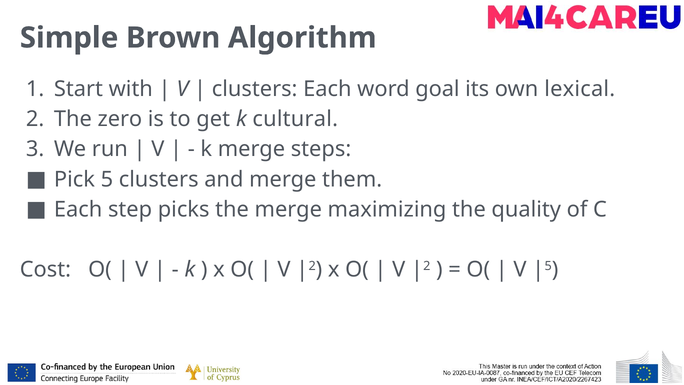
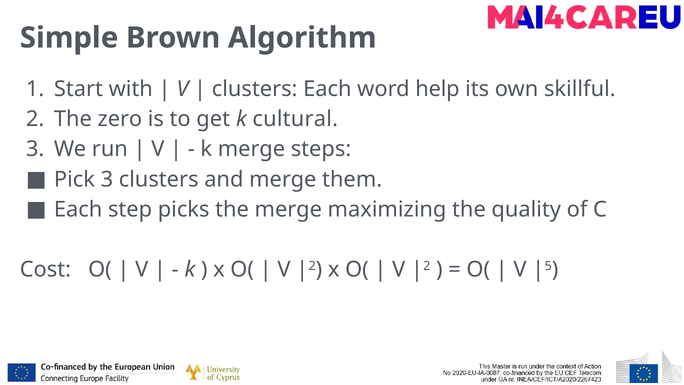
goal: goal -> help
lexical: lexical -> skillful
Pick 5: 5 -> 3
